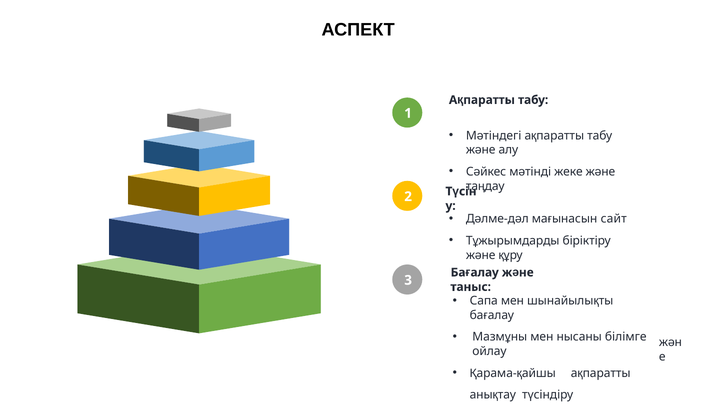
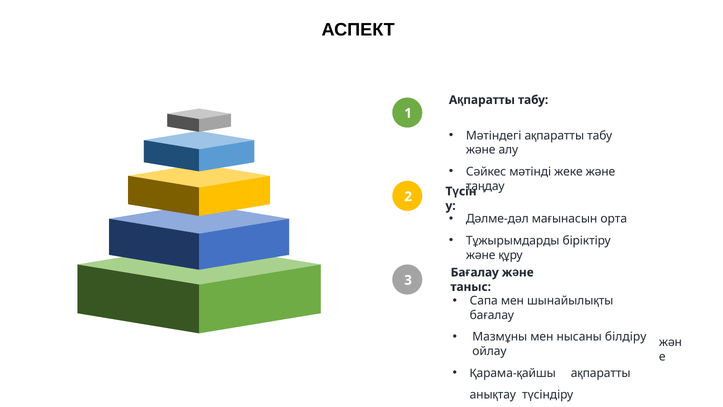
сайт: сайт -> орта
білімге: білімге -> білдіру
